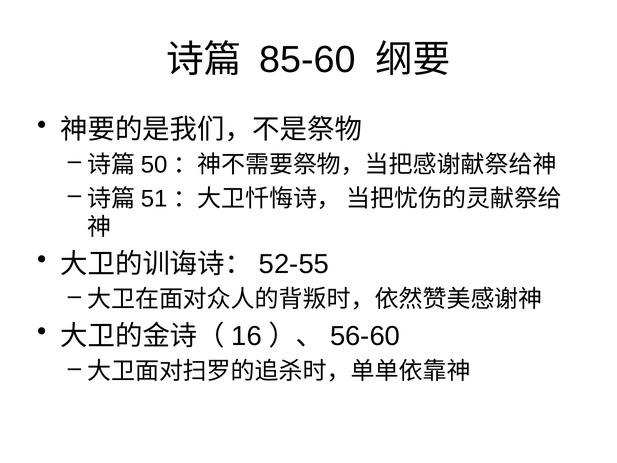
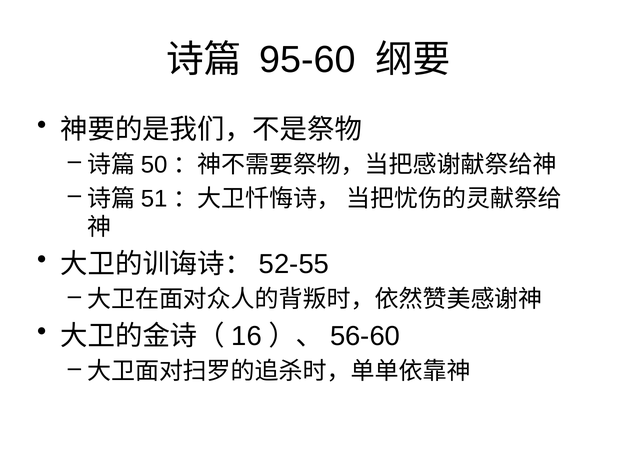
85-60: 85-60 -> 95-60
